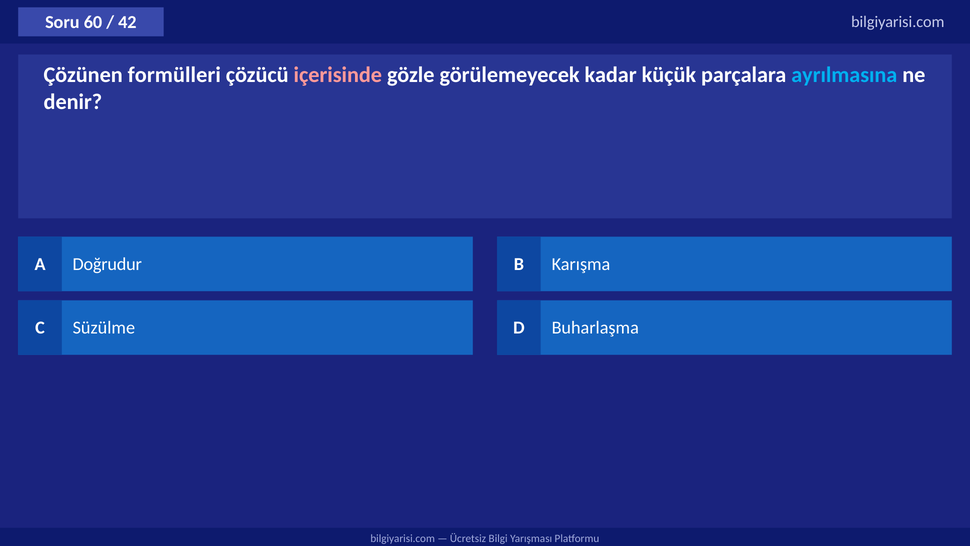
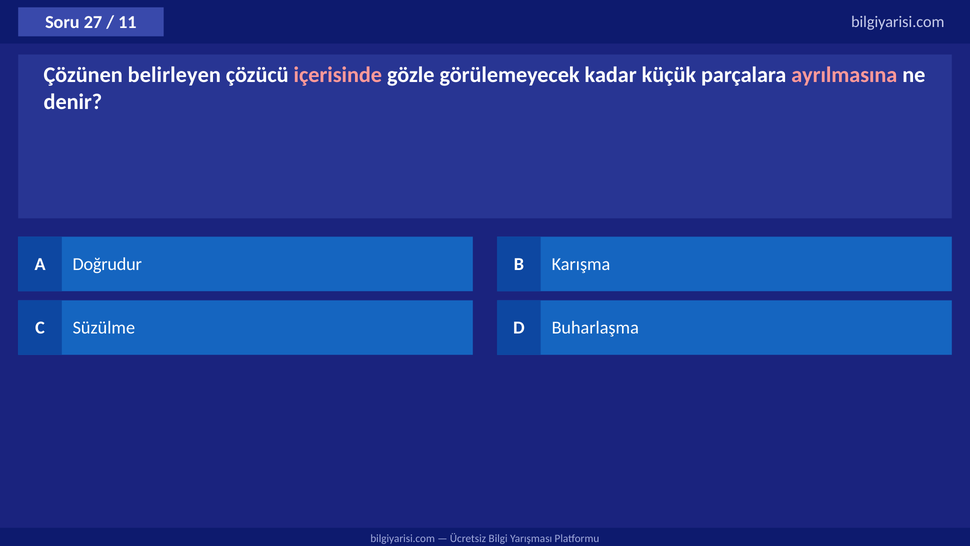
60: 60 -> 27
42: 42 -> 11
formülleri: formülleri -> belirleyen
ayrılmasına colour: light blue -> pink
